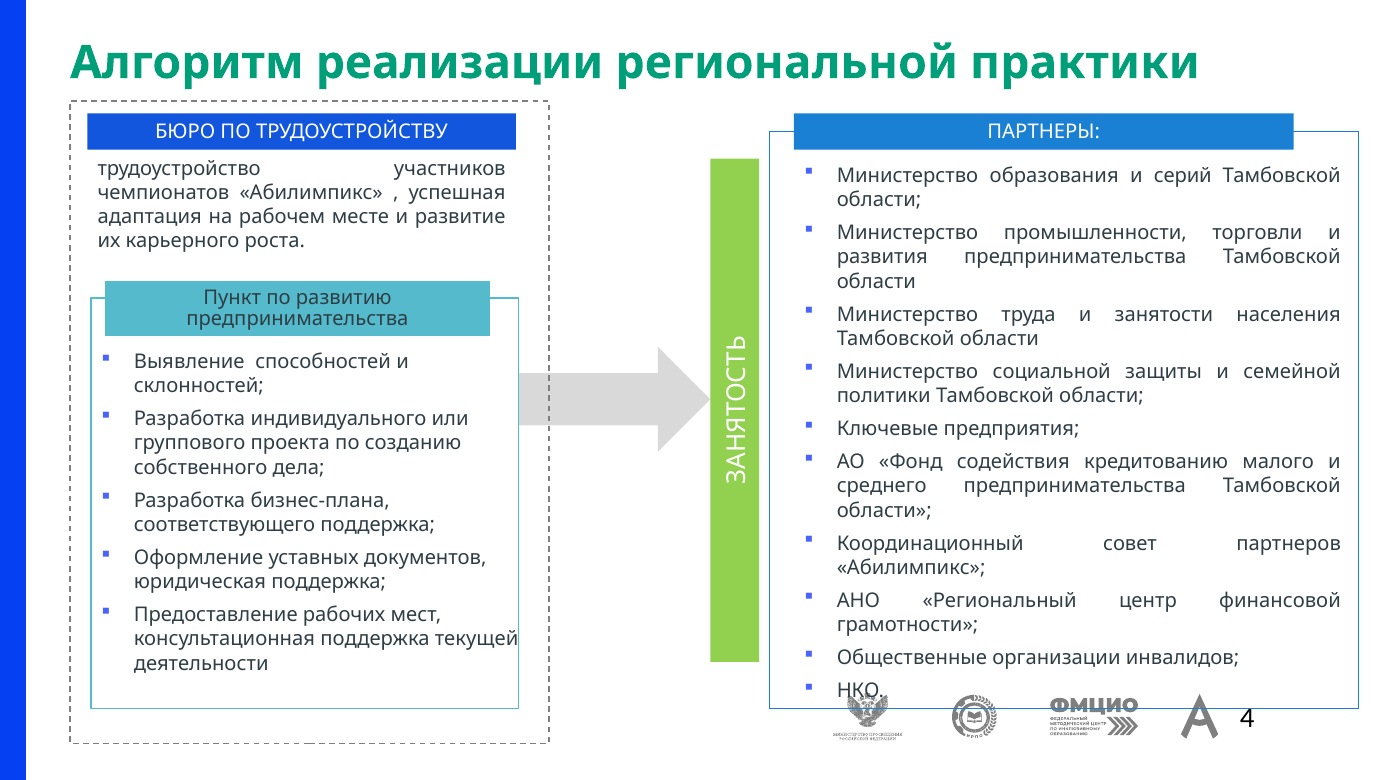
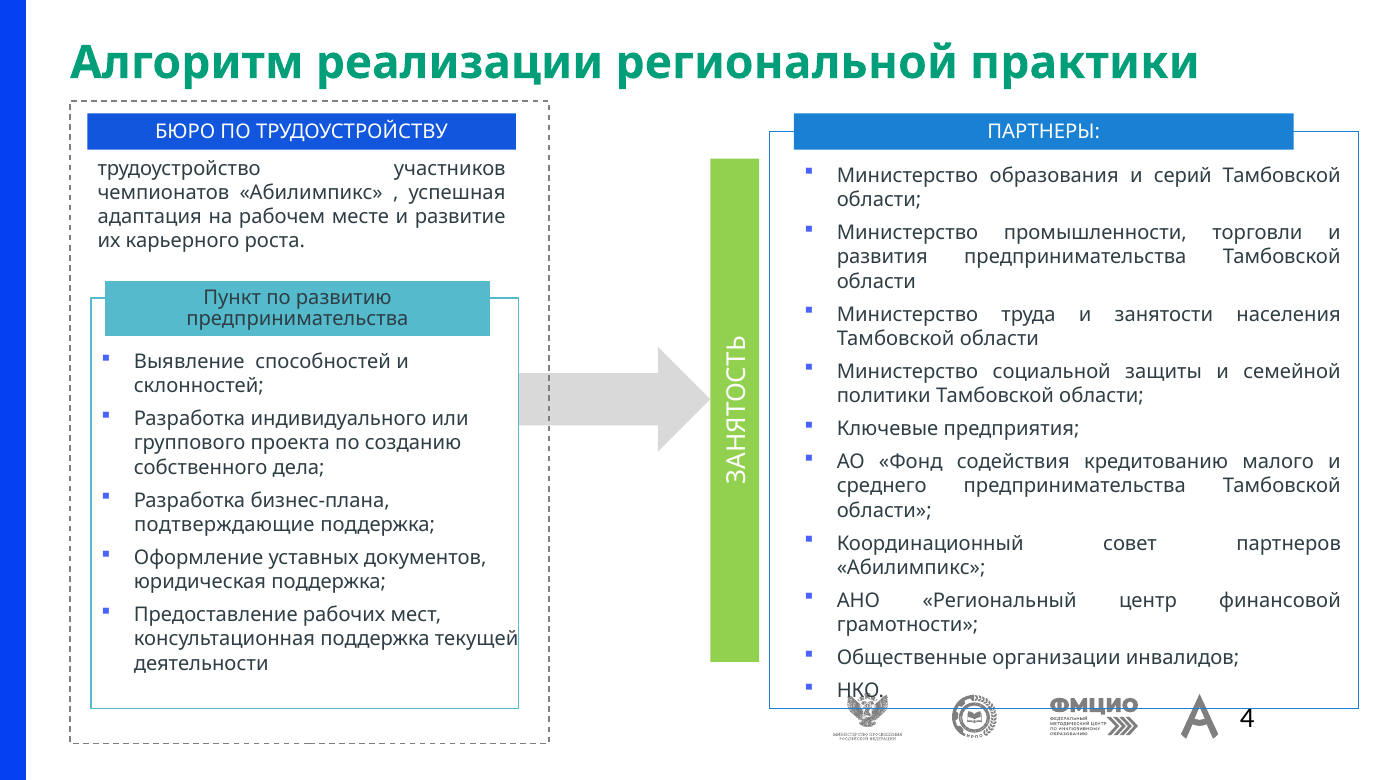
соответствующего: соответствующего -> подтверждающие
